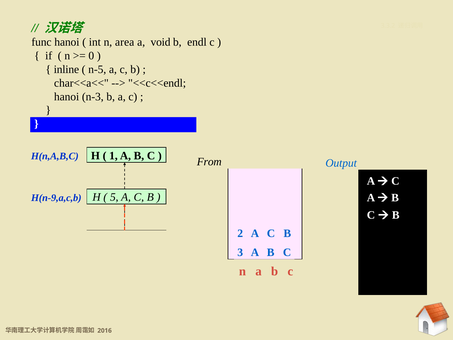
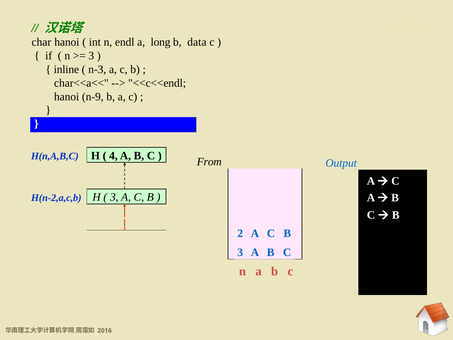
func: func -> char
area: area -> endl
void: void -> long
endl: endl -> data
0 at (91, 56): 0 -> 3
n-5: n-5 -> n-3
n-3: n-3 -> n-9
1 at (113, 156): 1 -> 4
5 at (114, 197): 5 -> 3
H(n-9,a,c,b: H(n-9,a,c,b -> H(n-2,a,c,b
